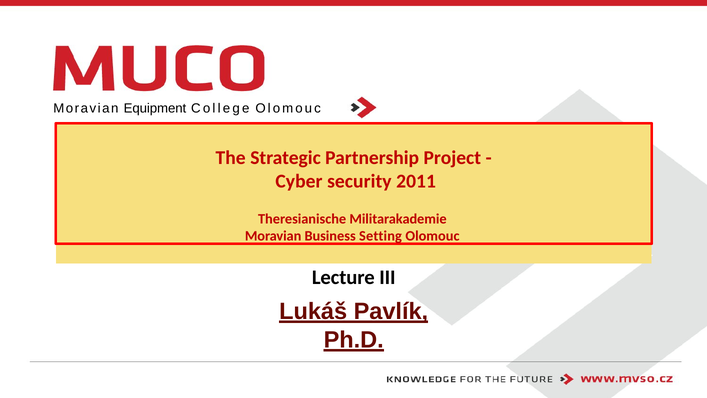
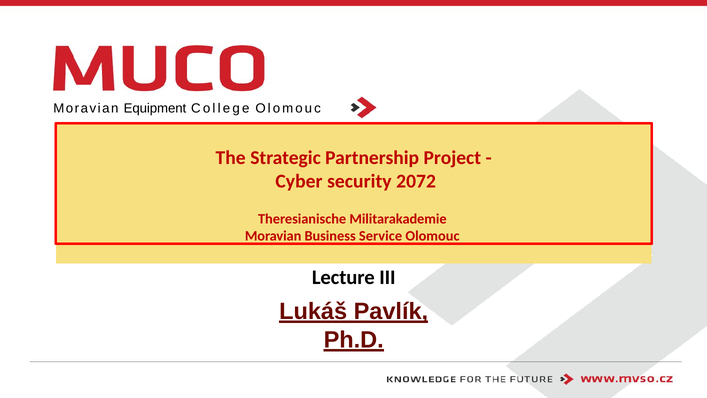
2011: 2011 -> 2072
Setting: Setting -> Service
